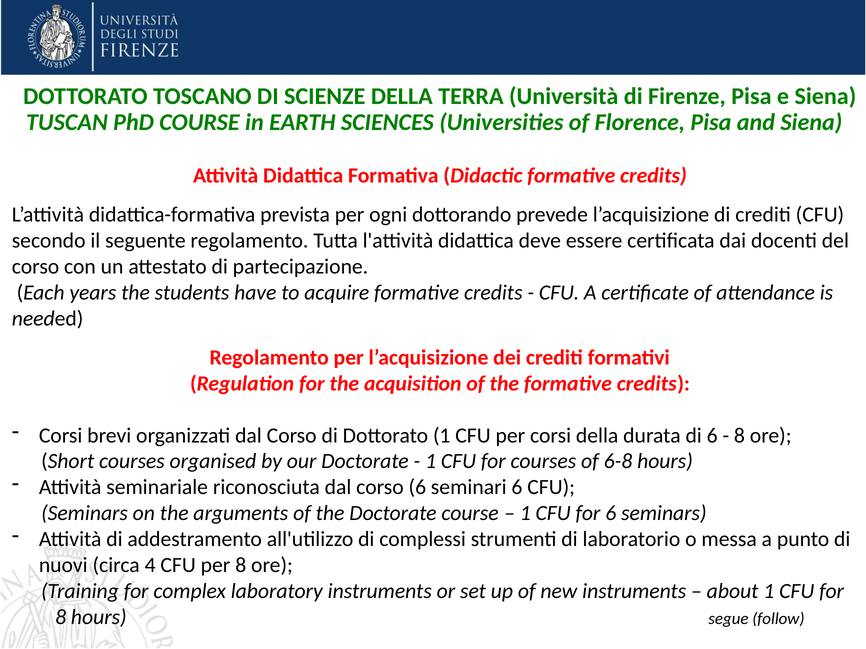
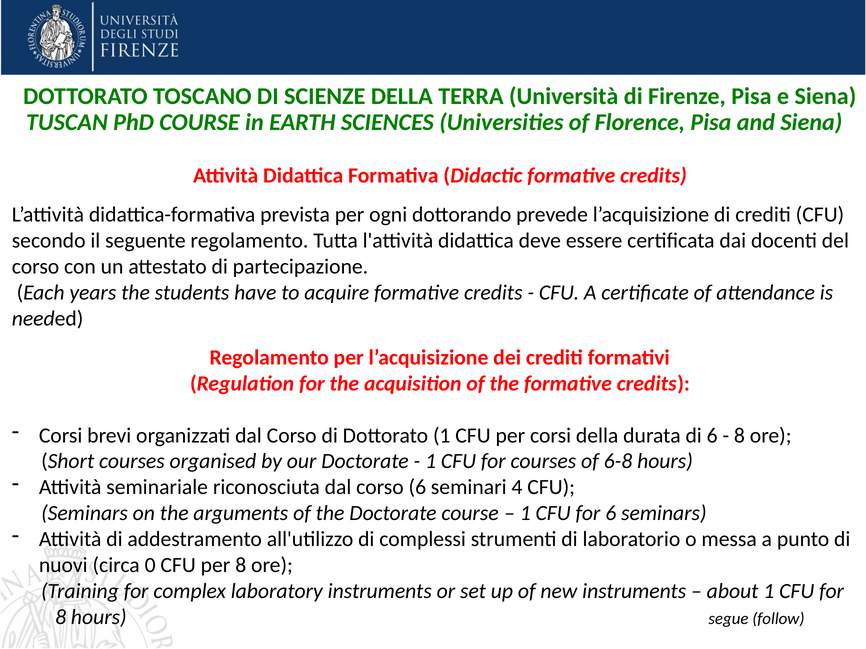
seminari 6: 6 -> 4
4: 4 -> 0
